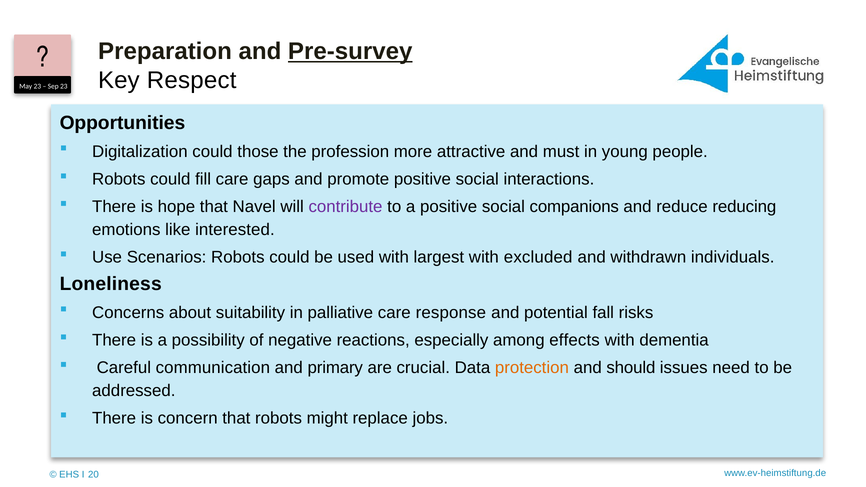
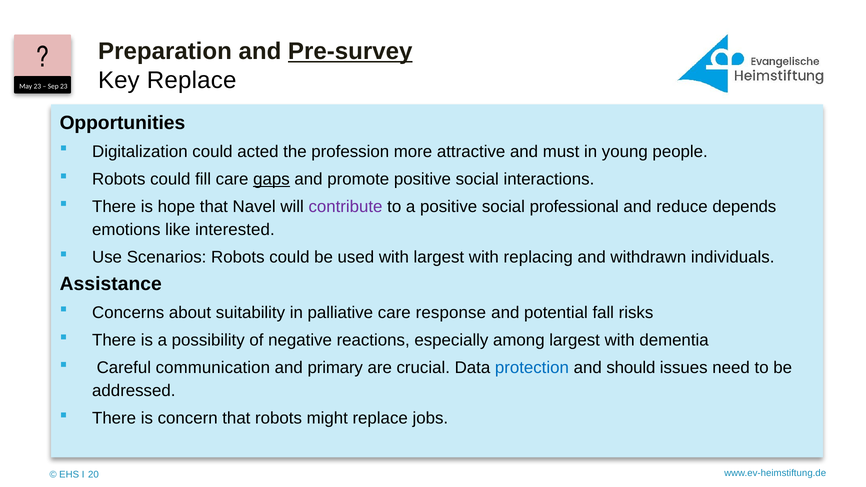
Key Respect: Respect -> Replace
those: those -> acted
gaps underline: none -> present
companions: companions -> professional
reducing: reducing -> depends
excluded: excluded -> replacing
Loneliness: Loneliness -> Assistance
among effects: effects -> largest
protection colour: orange -> blue
